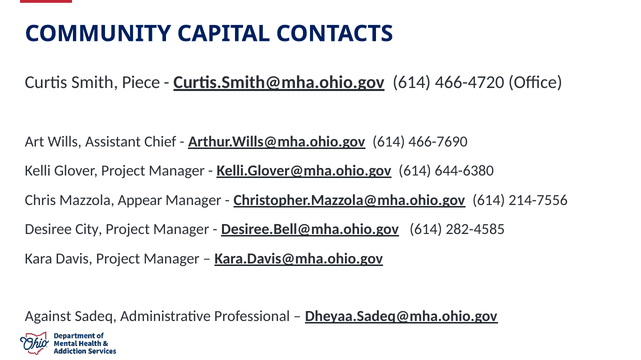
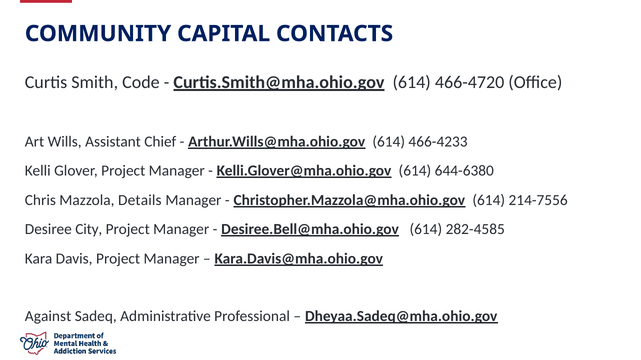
Piece: Piece -> Code
466-7690: 466-7690 -> 466-4233
Appear: Appear -> Details
